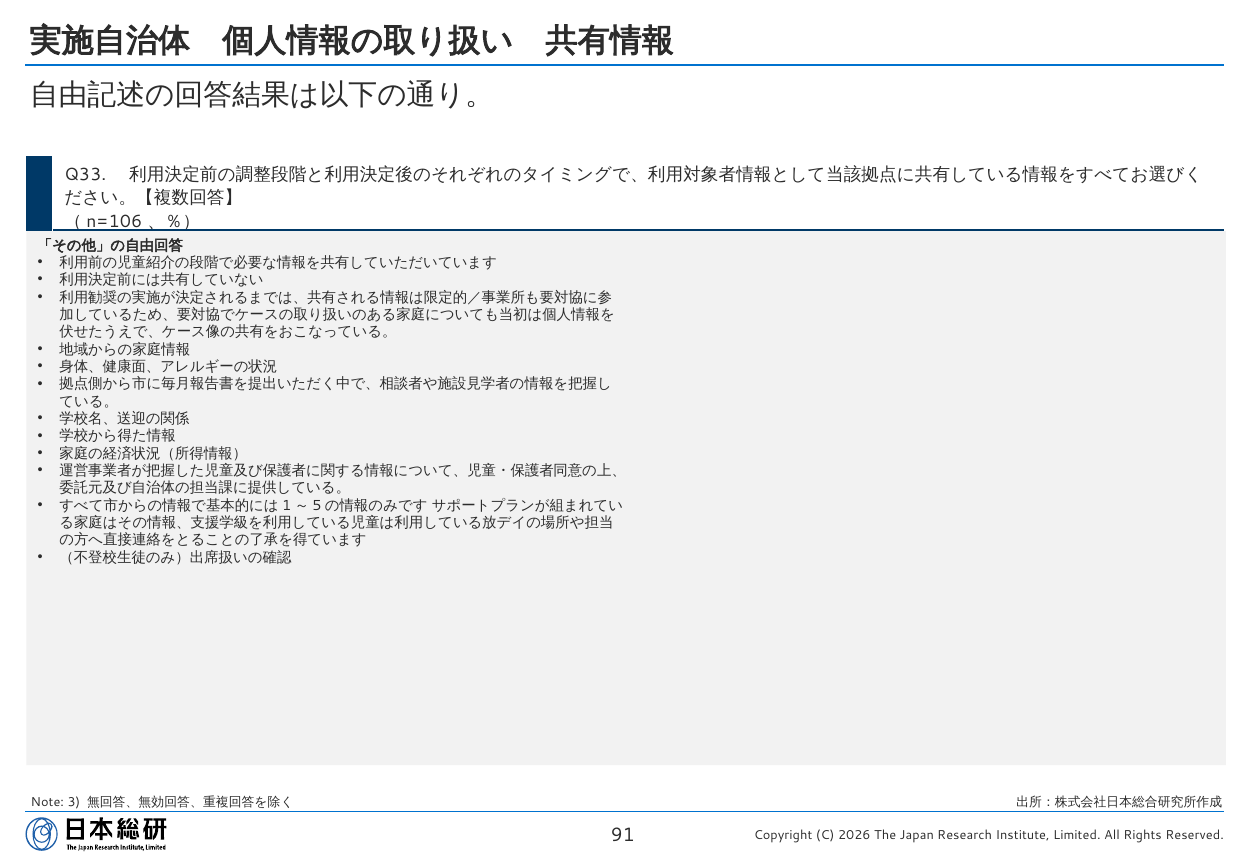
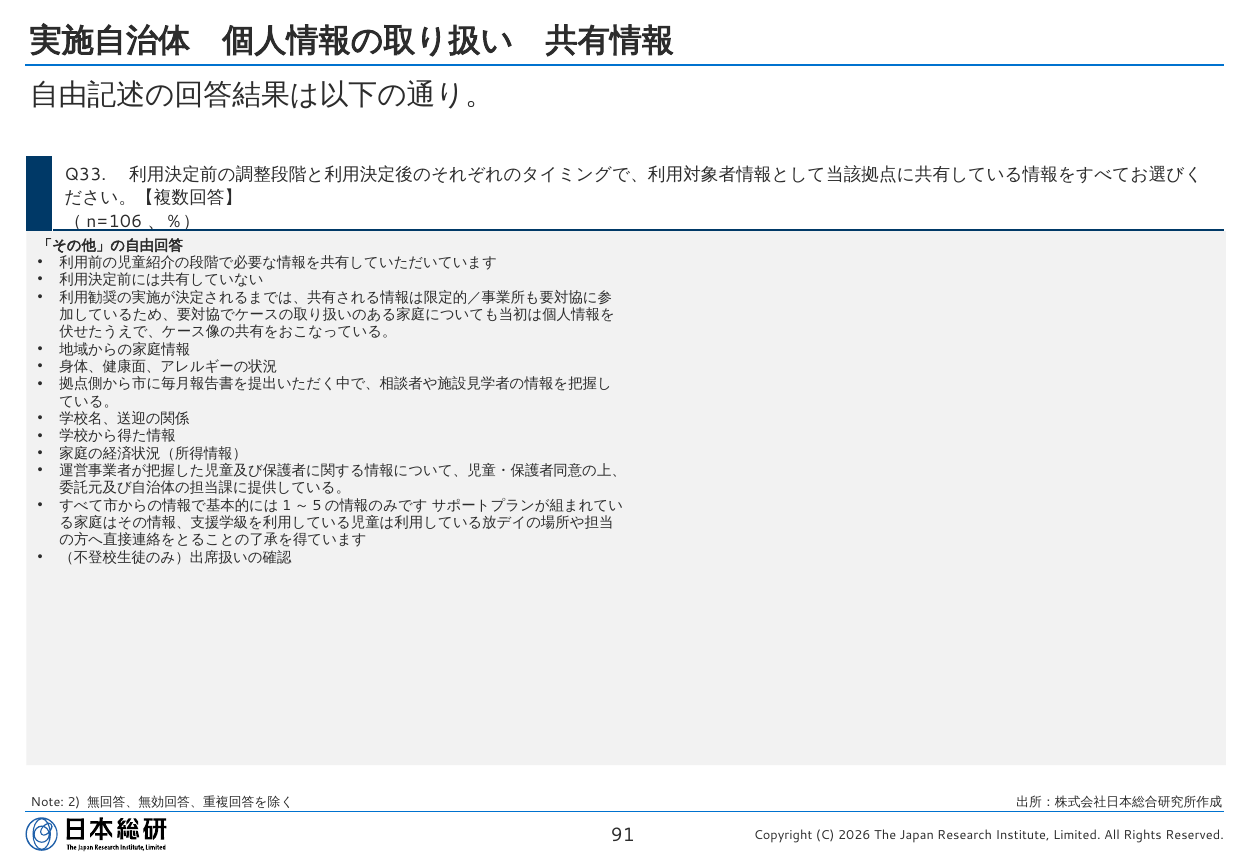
3: 3 -> 2
